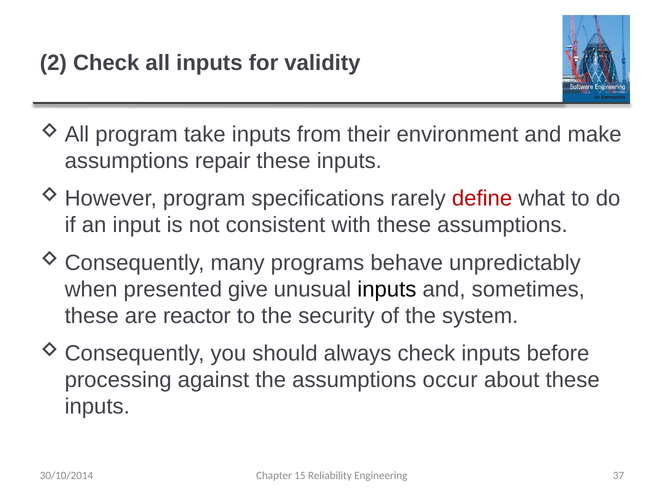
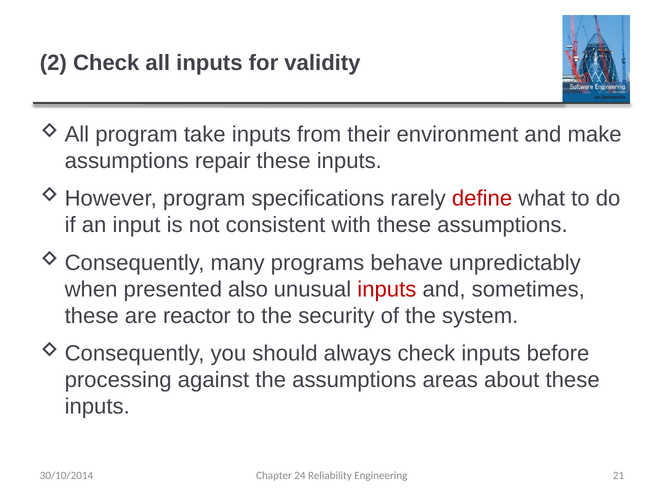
give: give -> also
inputs at (387, 289) colour: black -> red
occur: occur -> areas
15: 15 -> 24
37: 37 -> 21
